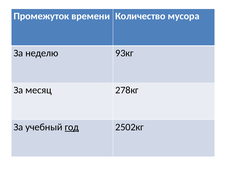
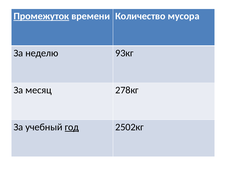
Промежуток underline: none -> present
